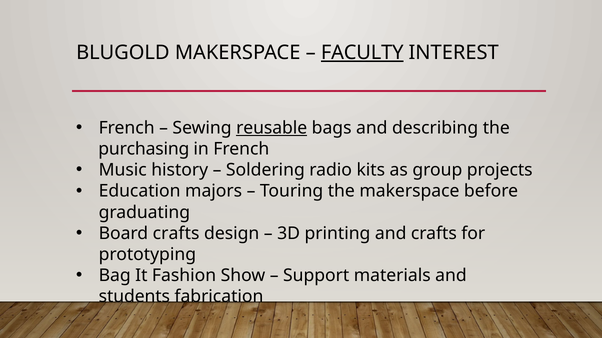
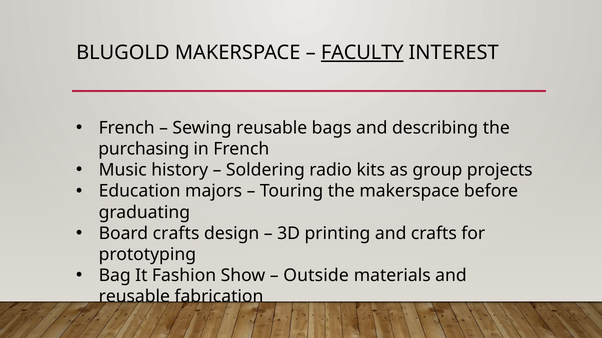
reusable at (272, 128) underline: present -> none
Support: Support -> Outside
students at (134, 297): students -> reusable
